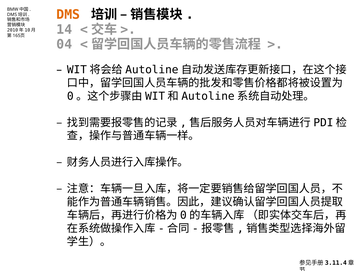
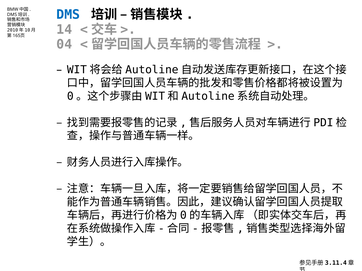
DMS colour: orange -> blue
